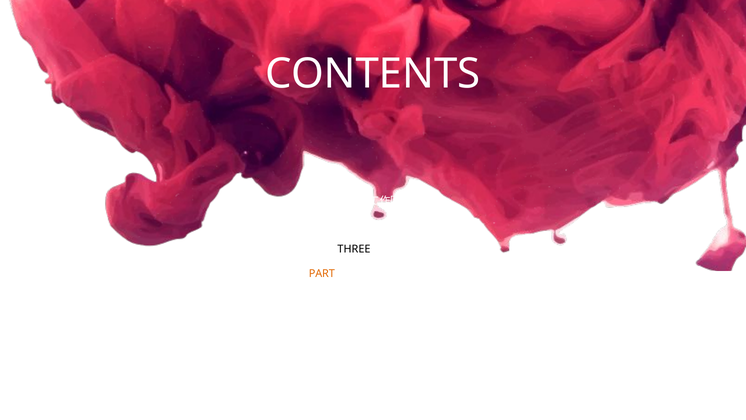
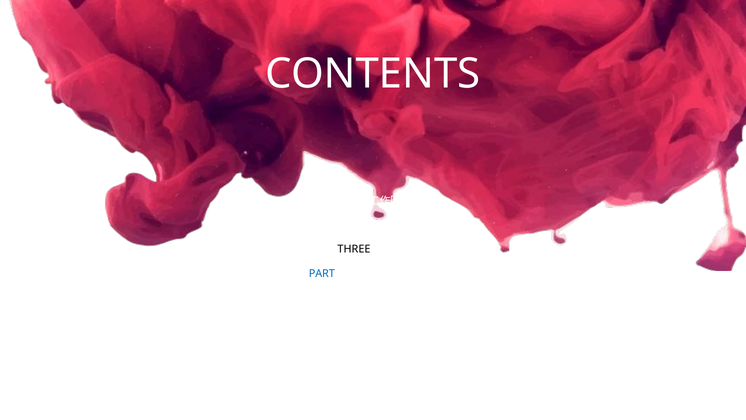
PART at (322, 273) colour: orange -> blue
